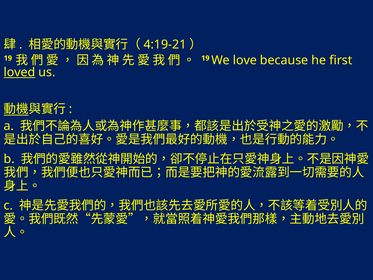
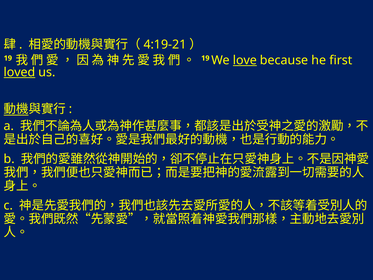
love underline: none -> present
